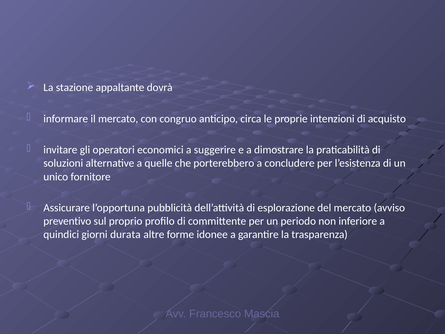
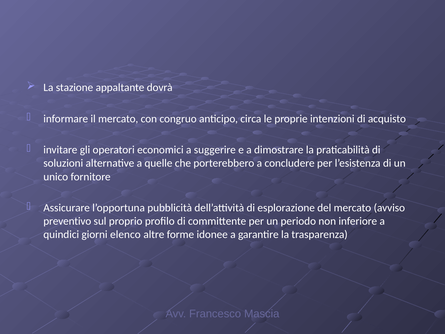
durata: durata -> elenco
